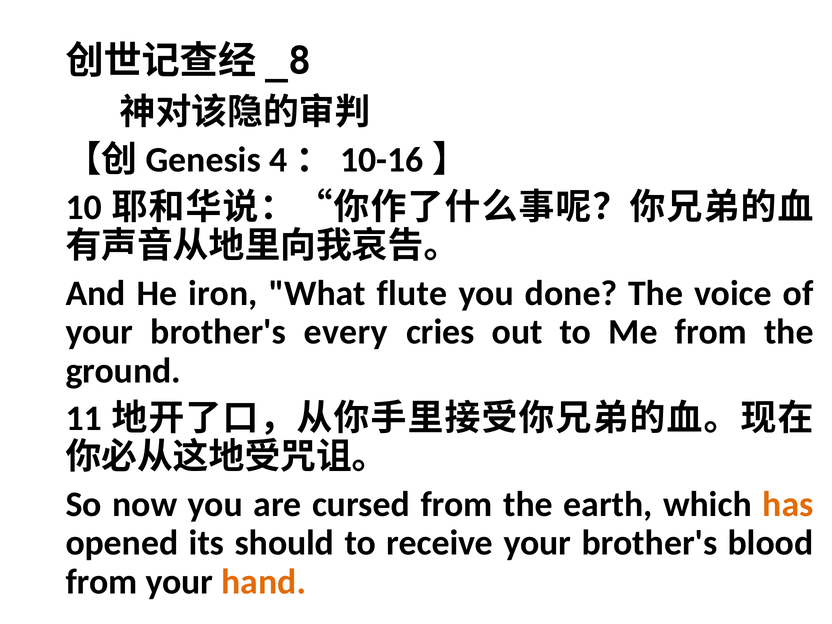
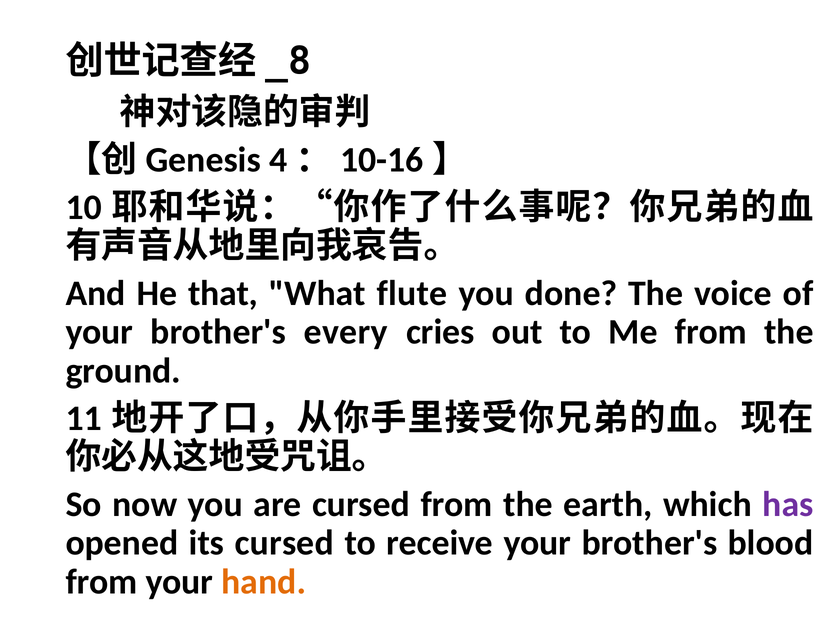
iron: iron -> that
has colour: orange -> purple
its should: should -> cursed
